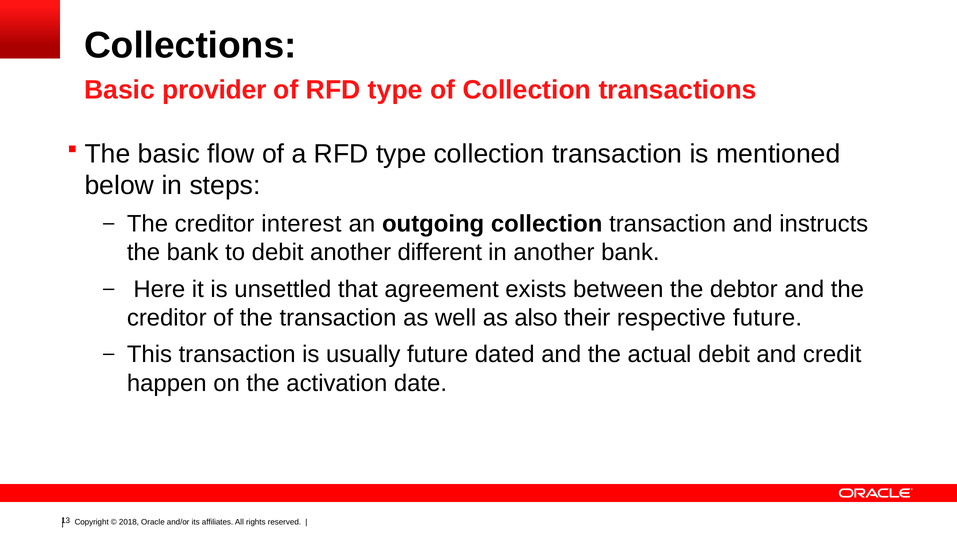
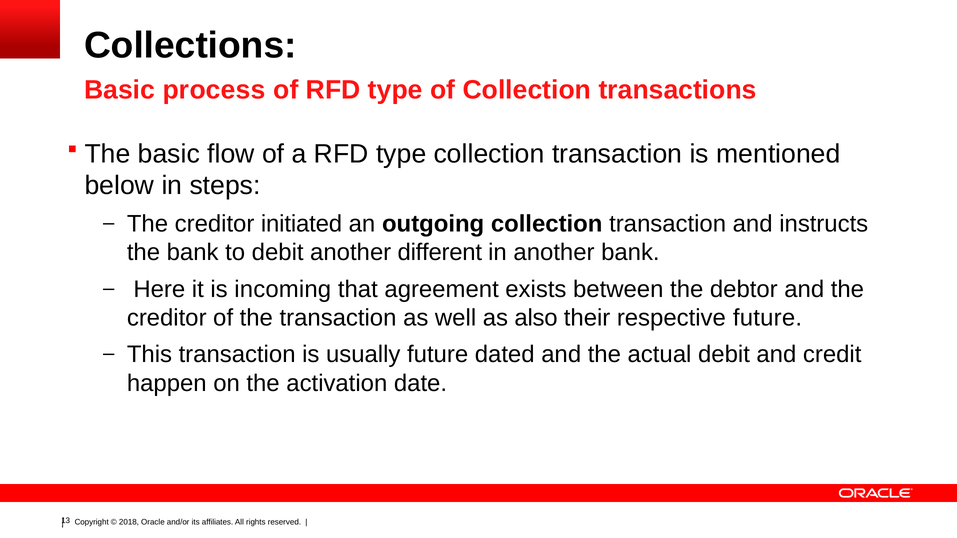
provider: provider -> process
interest: interest -> initiated
unsettled: unsettled -> incoming
